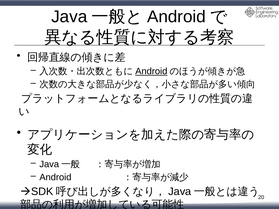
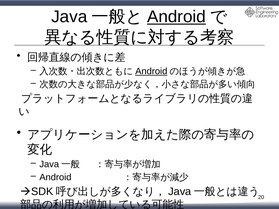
Android at (176, 17) underline: none -> present
